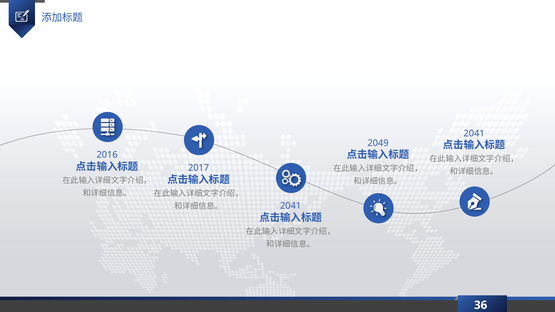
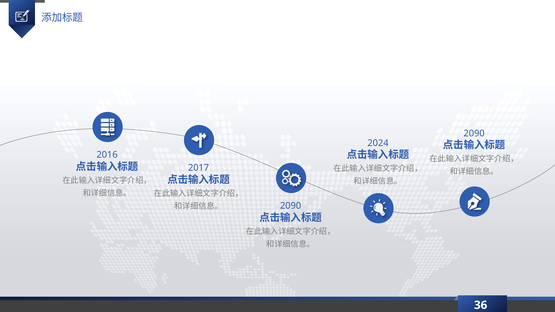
2041 at (474, 133): 2041 -> 2090
2049: 2049 -> 2024
2041 at (291, 206): 2041 -> 2090
